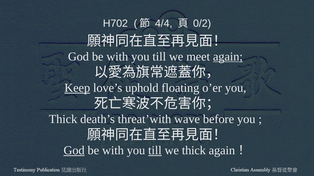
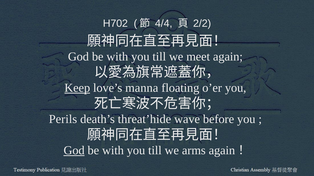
0/2: 0/2 -> 2/2
again at (228, 57) underline: present -> none
uphold: uphold -> manna
Thick at (63, 120): Thick -> Perils
threat’with: threat’with -> threat’hide
till at (155, 151) underline: present -> none
we thick: thick -> arms
